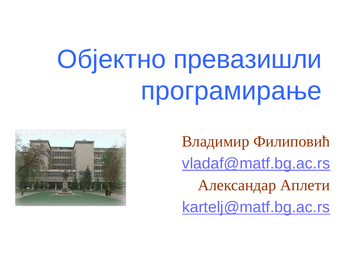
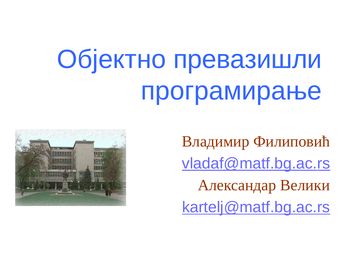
Аплети: Аплети -> Велики
